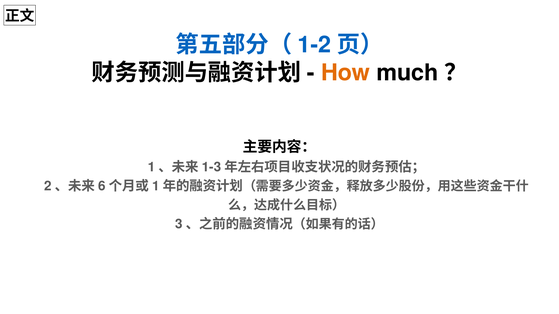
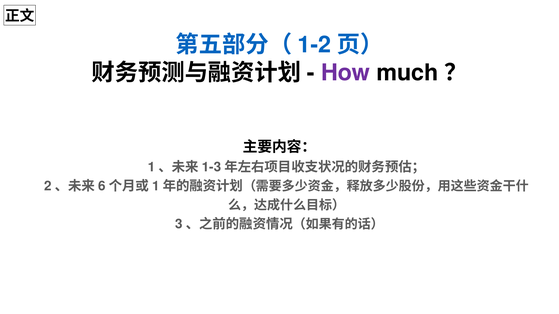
How colour: orange -> purple
